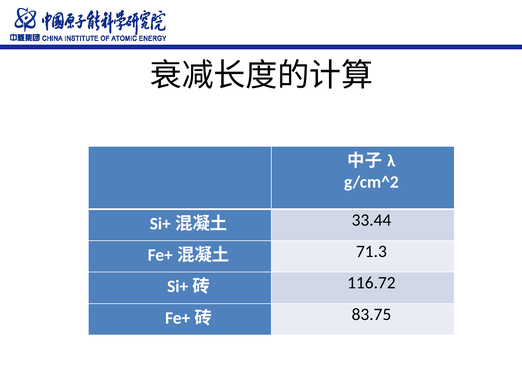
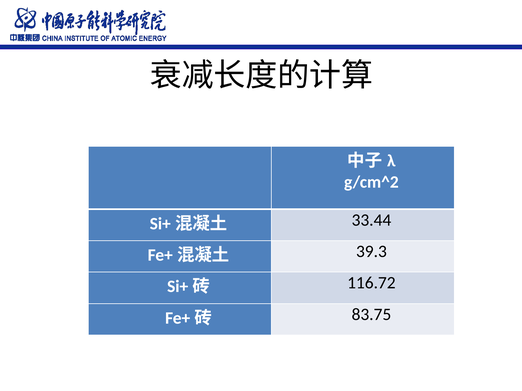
71.3: 71.3 -> 39.3
